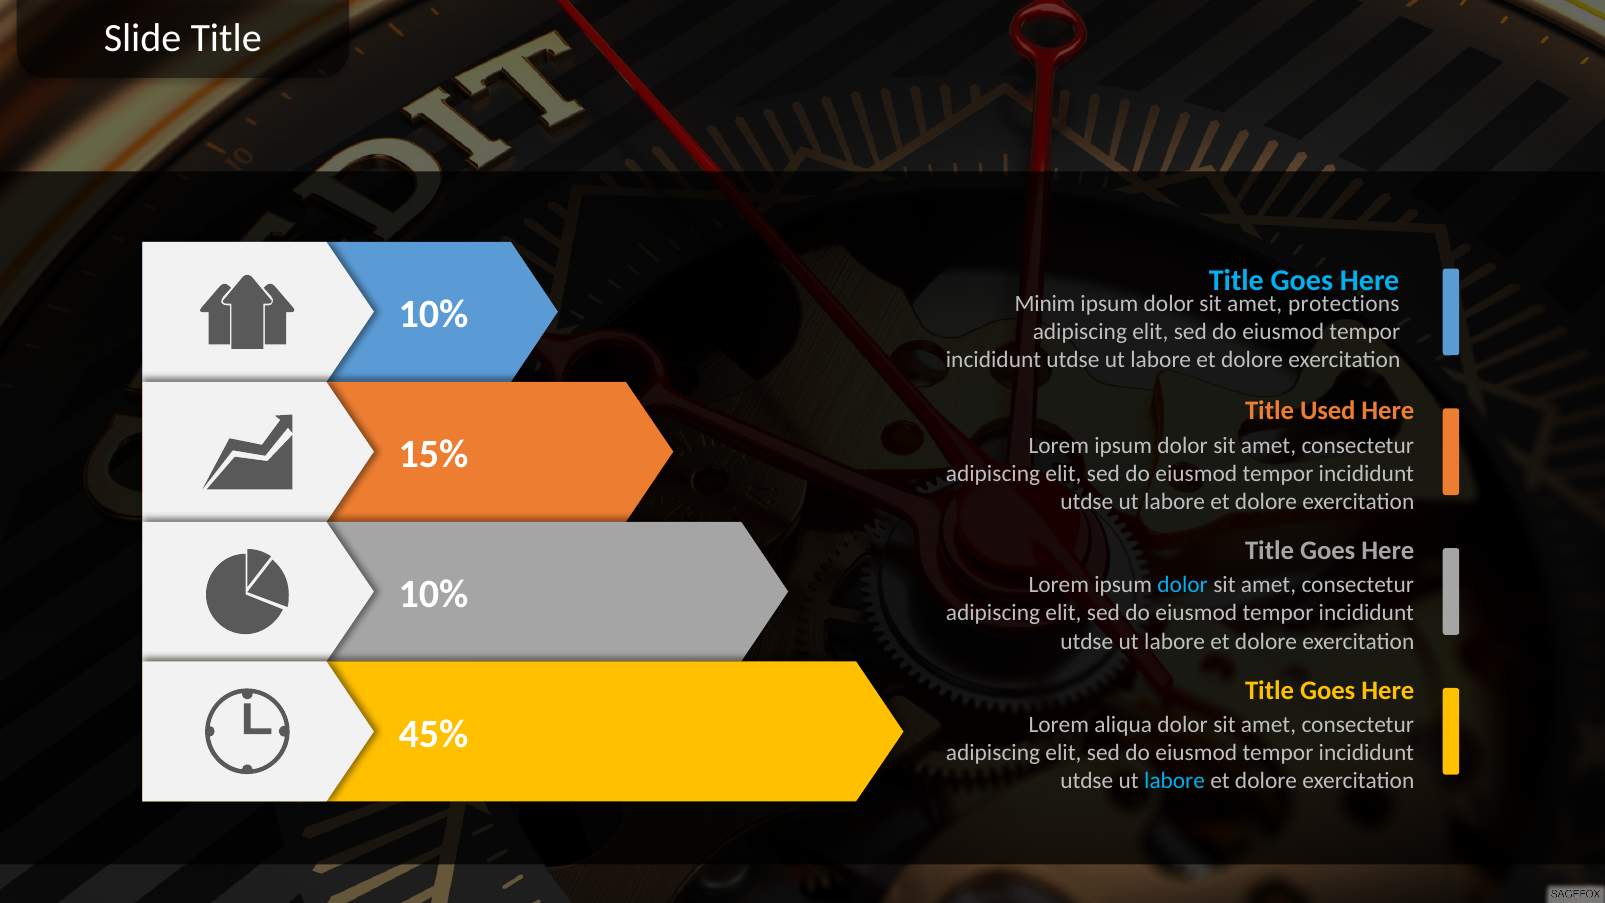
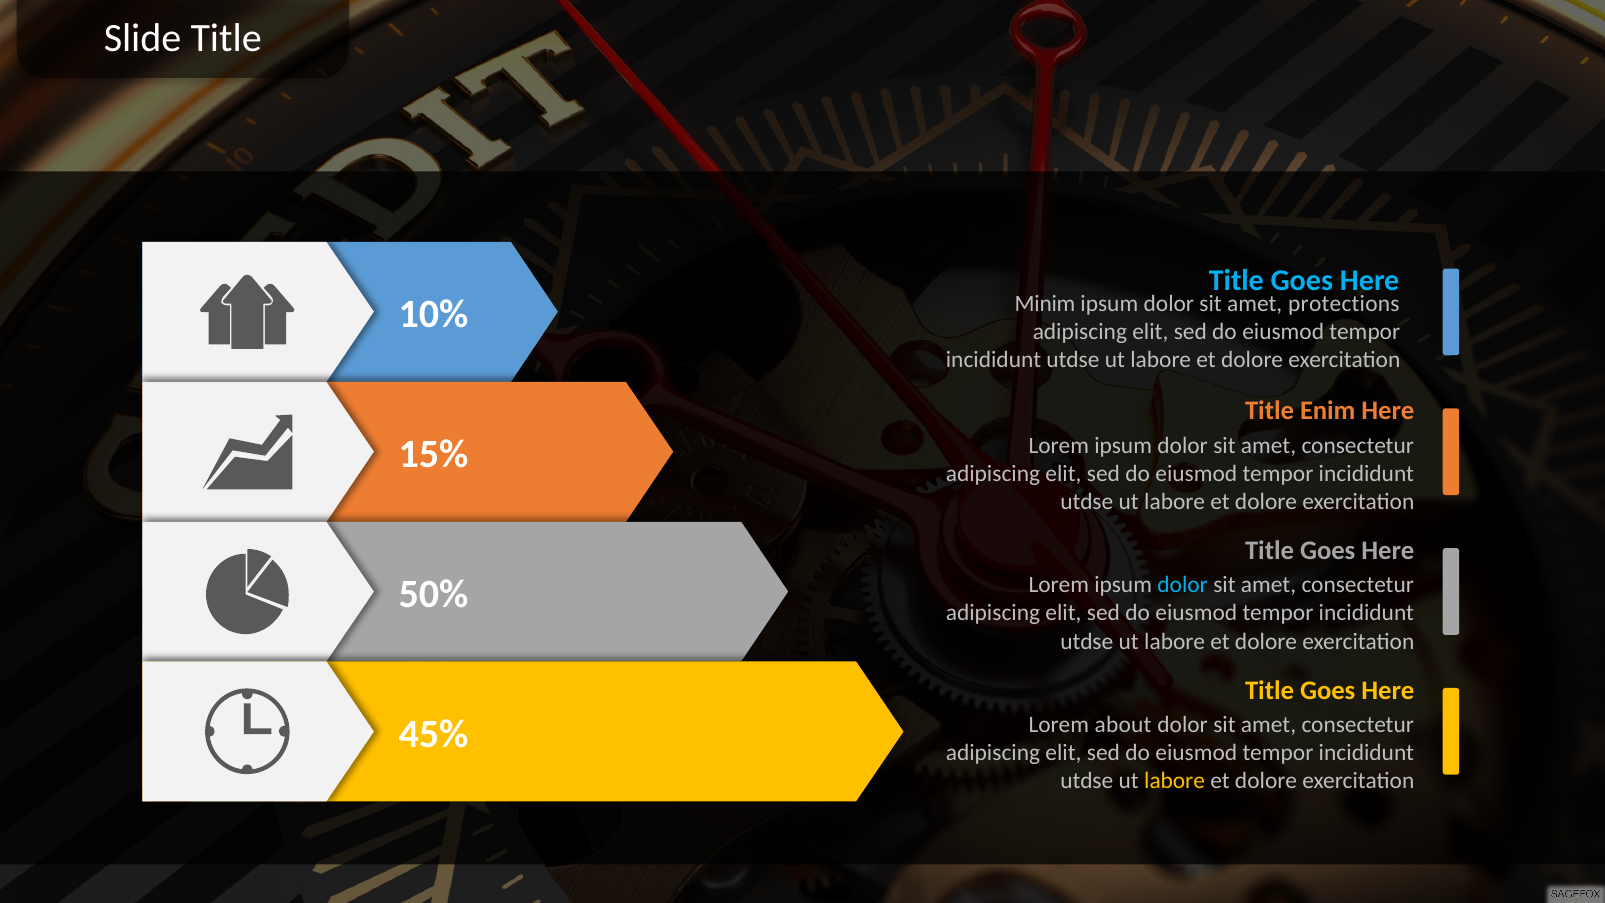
Used: Used -> Enim
10% at (433, 594): 10% -> 50%
aliqua: aliqua -> about
labore at (1175, 781) colour: light blue -> yellow
